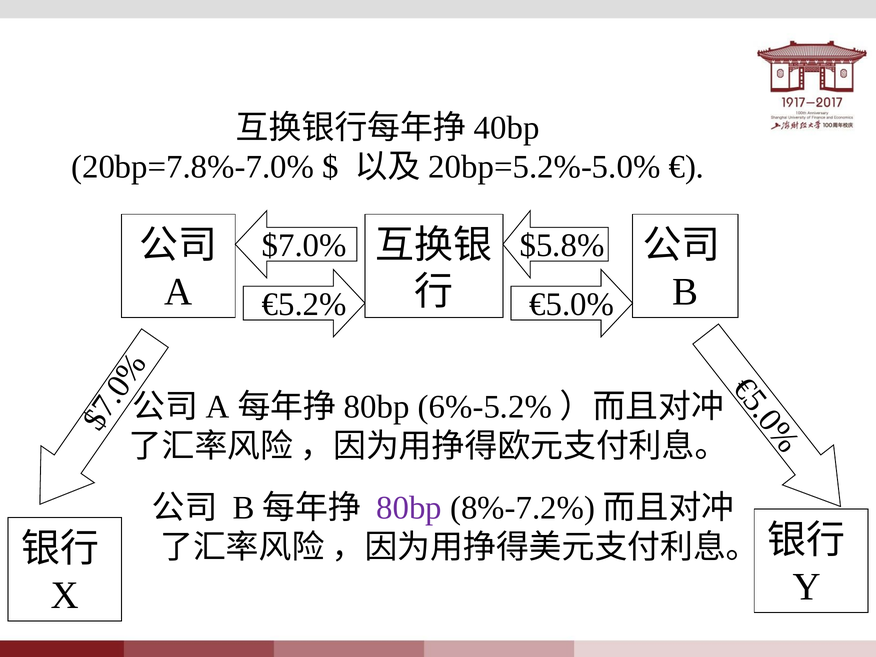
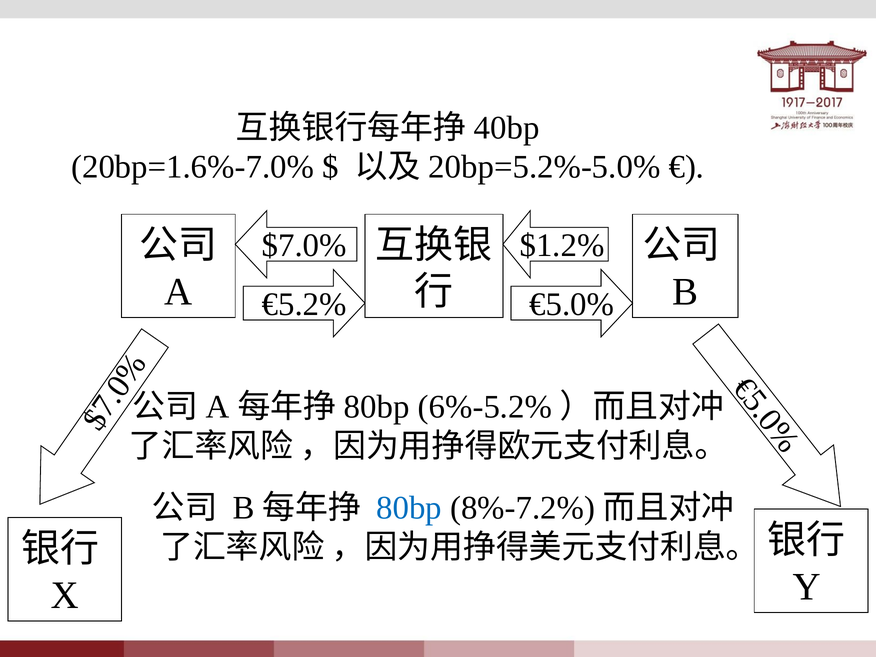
20bp=7.8%-7.0%: 20bp=7.8%-7.0% -> 20bp=1.6%-7.0%
$5.8%: $5.8% -> $1.2%
80bp colour: purple -> blue
